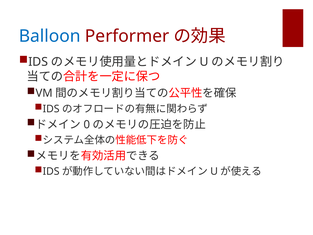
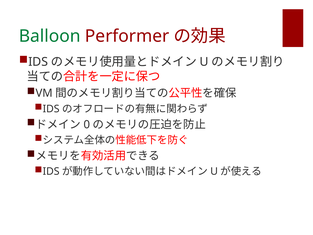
Balloon colour: blue -> green
